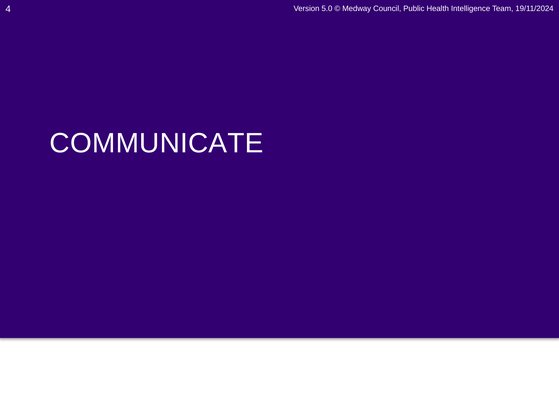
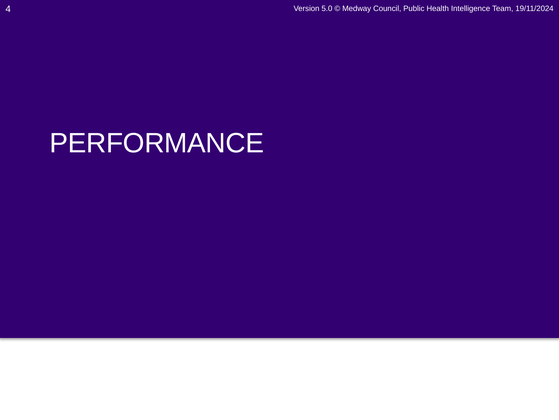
COMMUNICATE: COMMUNICATE -> PERFORMANCE
